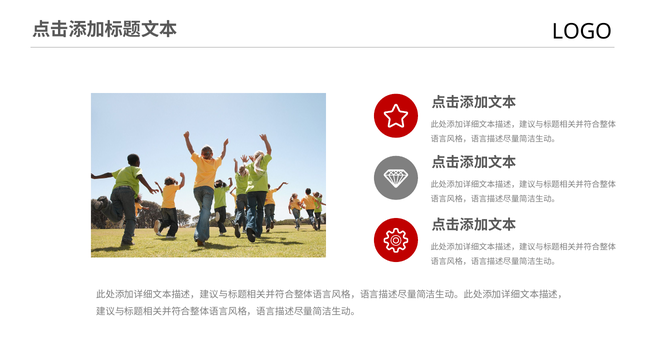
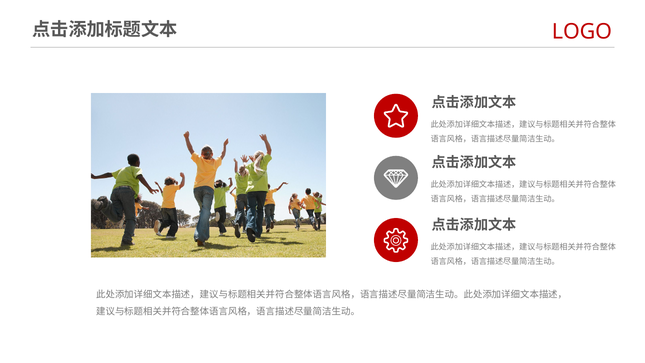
LOGO colour: black -> red
